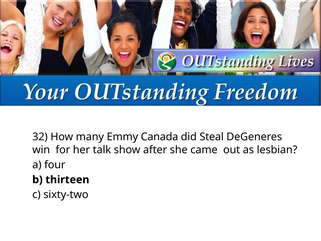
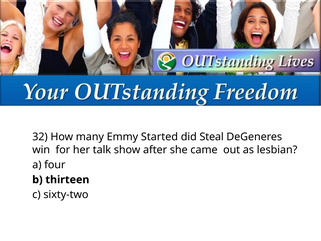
Canada: Canada -> Started
